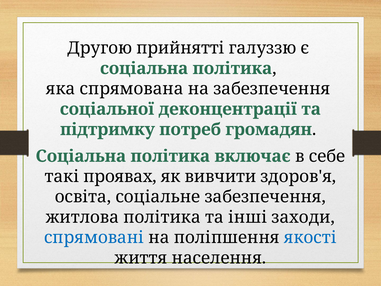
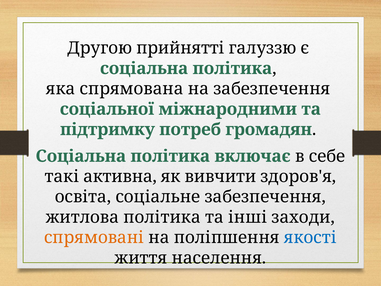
деконцентрації: деконцентрації -> міжнародними
проявах: проявах -> активна
спрямовані colour: blue -> orange
